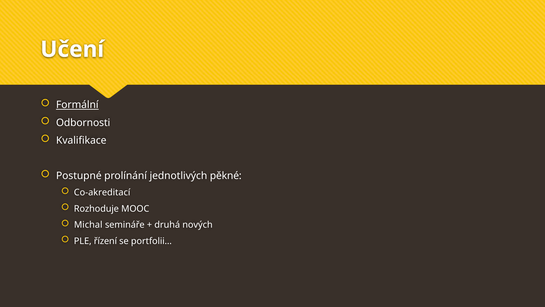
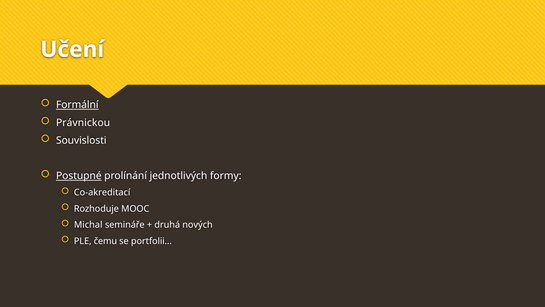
Odbornosti: Odbornosti -> Právnickou
Kvalifikace: Kvalifikace -> Souvislosti
Postupné underline: none -> present
pěkné: pěkné -> formy
řízení: řízení -> čemu
